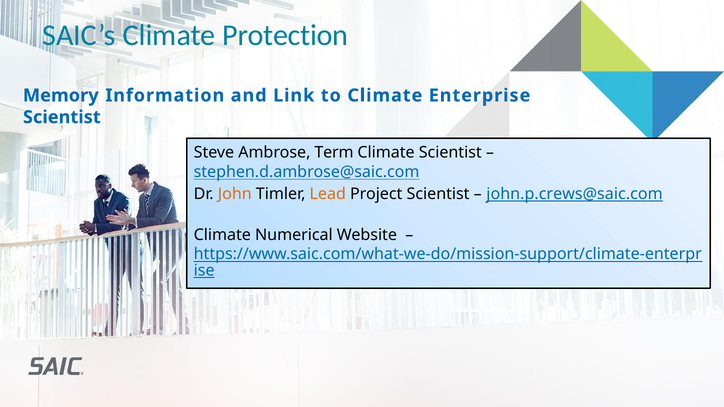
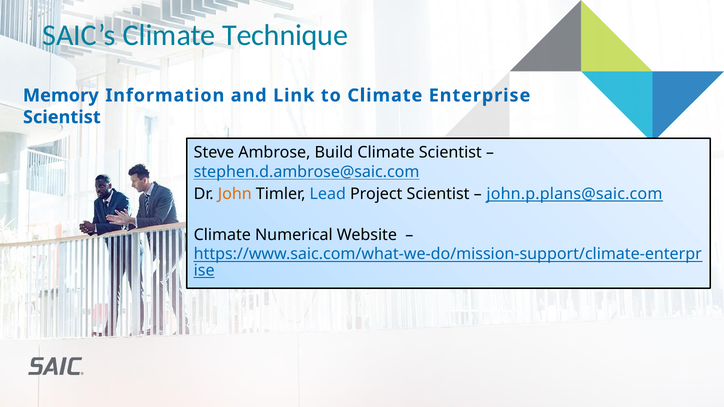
Protection: Protection -> Technique
Term: Term -> Build
Lead colour: orange -> blue
john.p.crews@saic.com: john.p.crews@saic.com -> john.p.plans@saic.com
